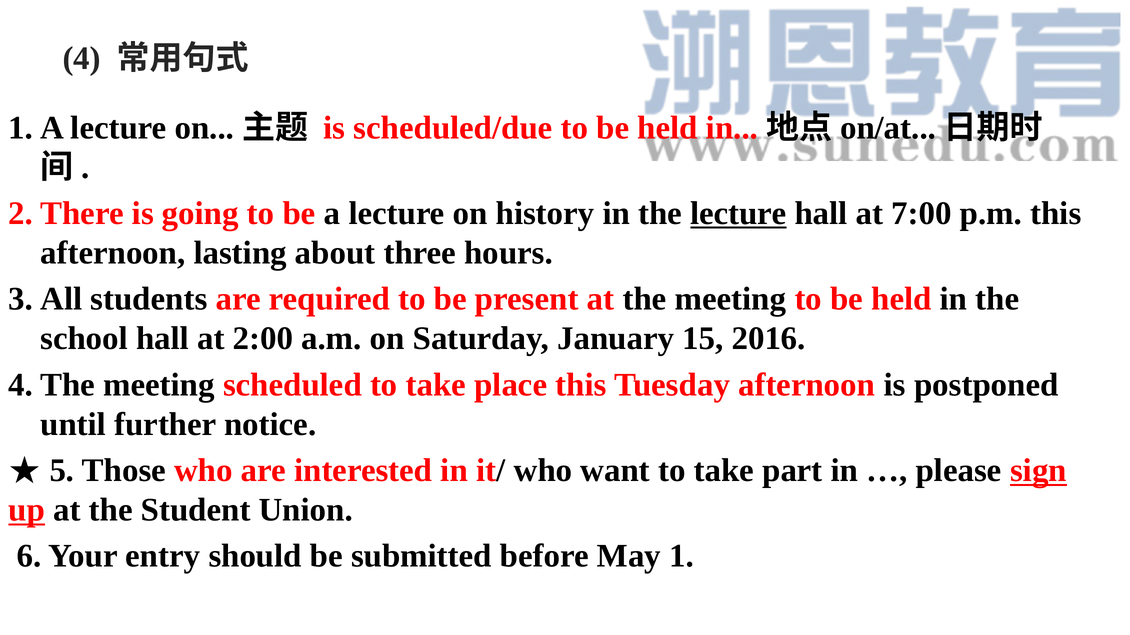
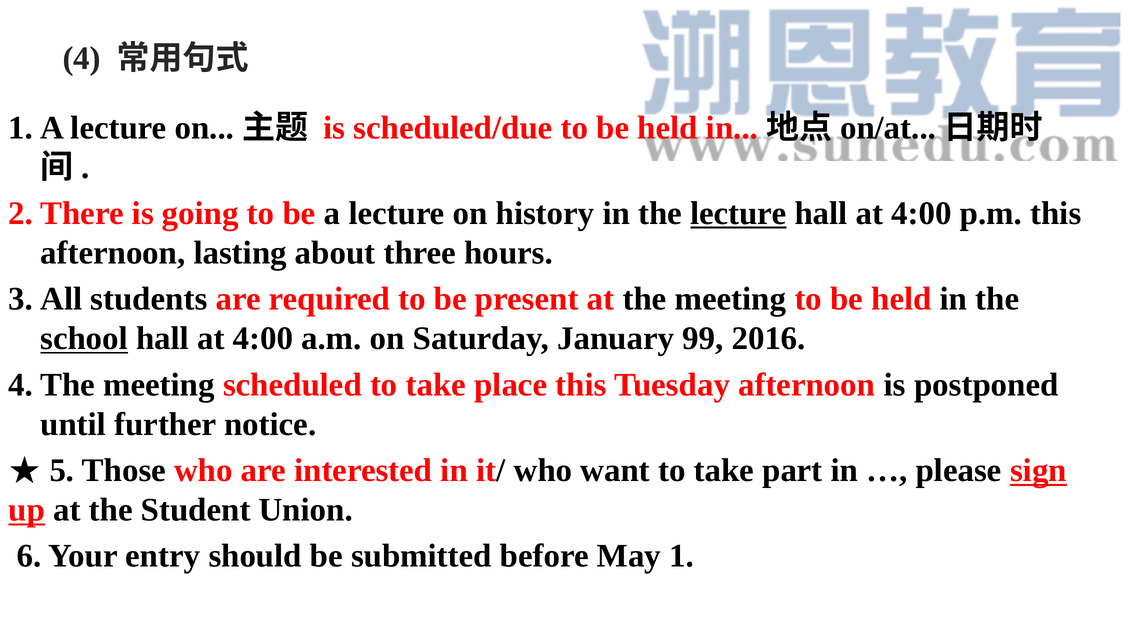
7:00 at (922, 214): 7:00 -> 4:00
school underline: none -> present
2:00 at (263, 339): 2:00 -> 4:00
15: 15 -> 99
